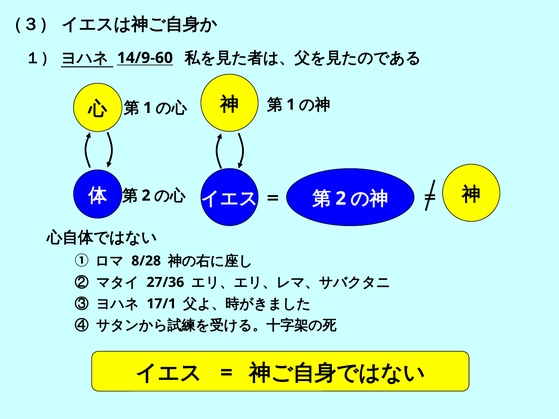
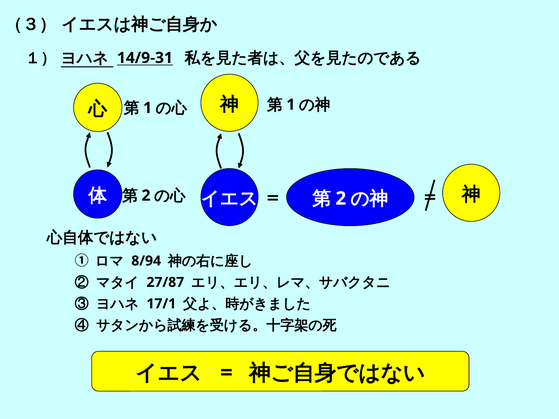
14/9-60: 14/9-60 -> 14/9-31
8/28: 8/28 -> 8/94
27/36: 27/36 -> 27/87
